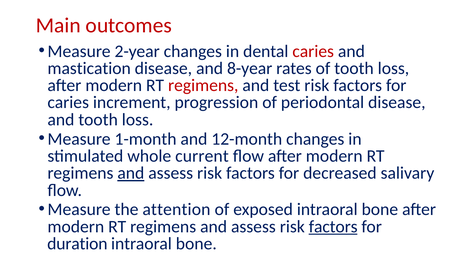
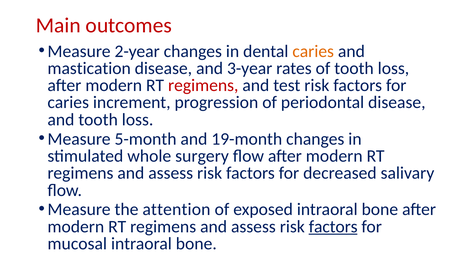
caries at (313, 51) colour: red -> orange
8-year: 8-year -> 3-year
1-month: 1-month -> 5-month
12-month: 12-month -> 19-month
current: current -> surgery
and at (131, 173) underline: present -> none
duration: duration -> mucosal
